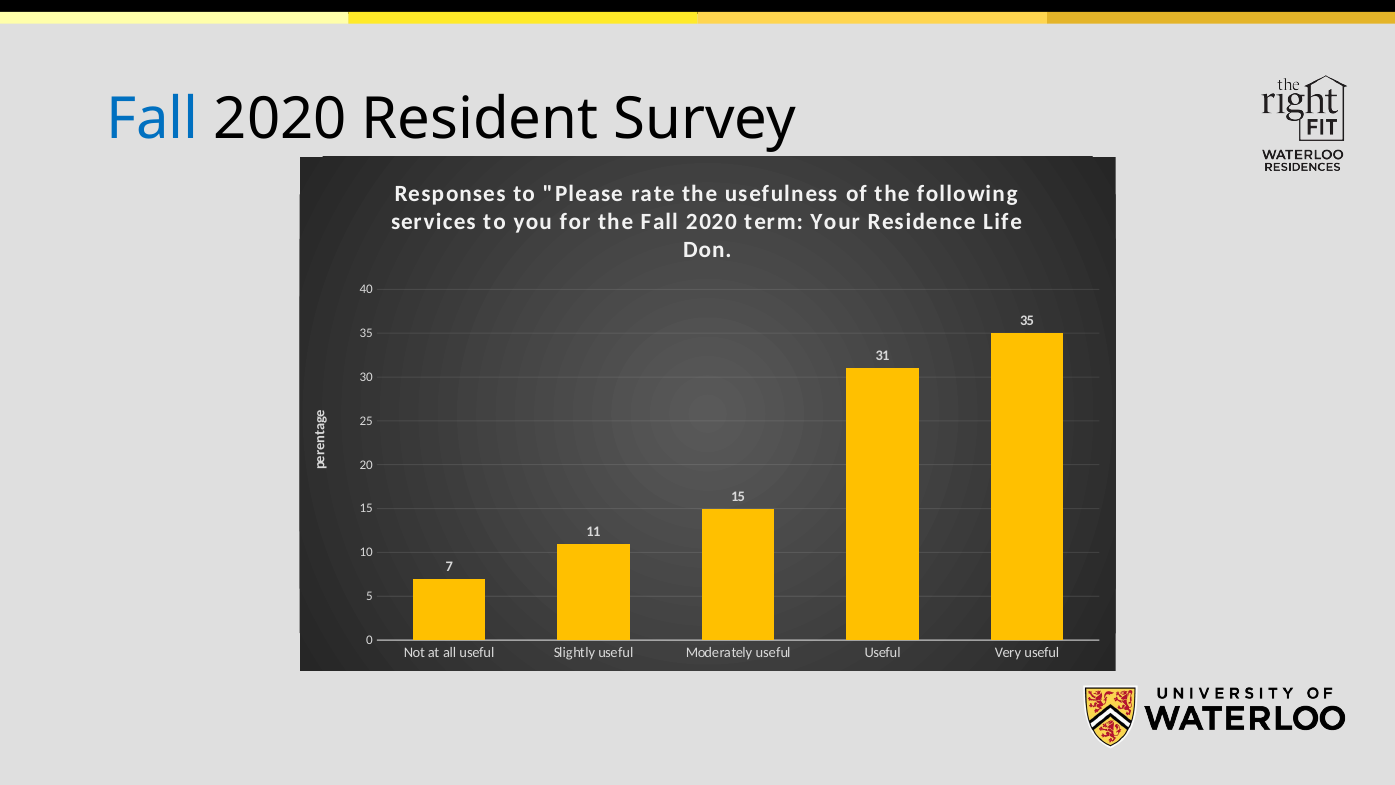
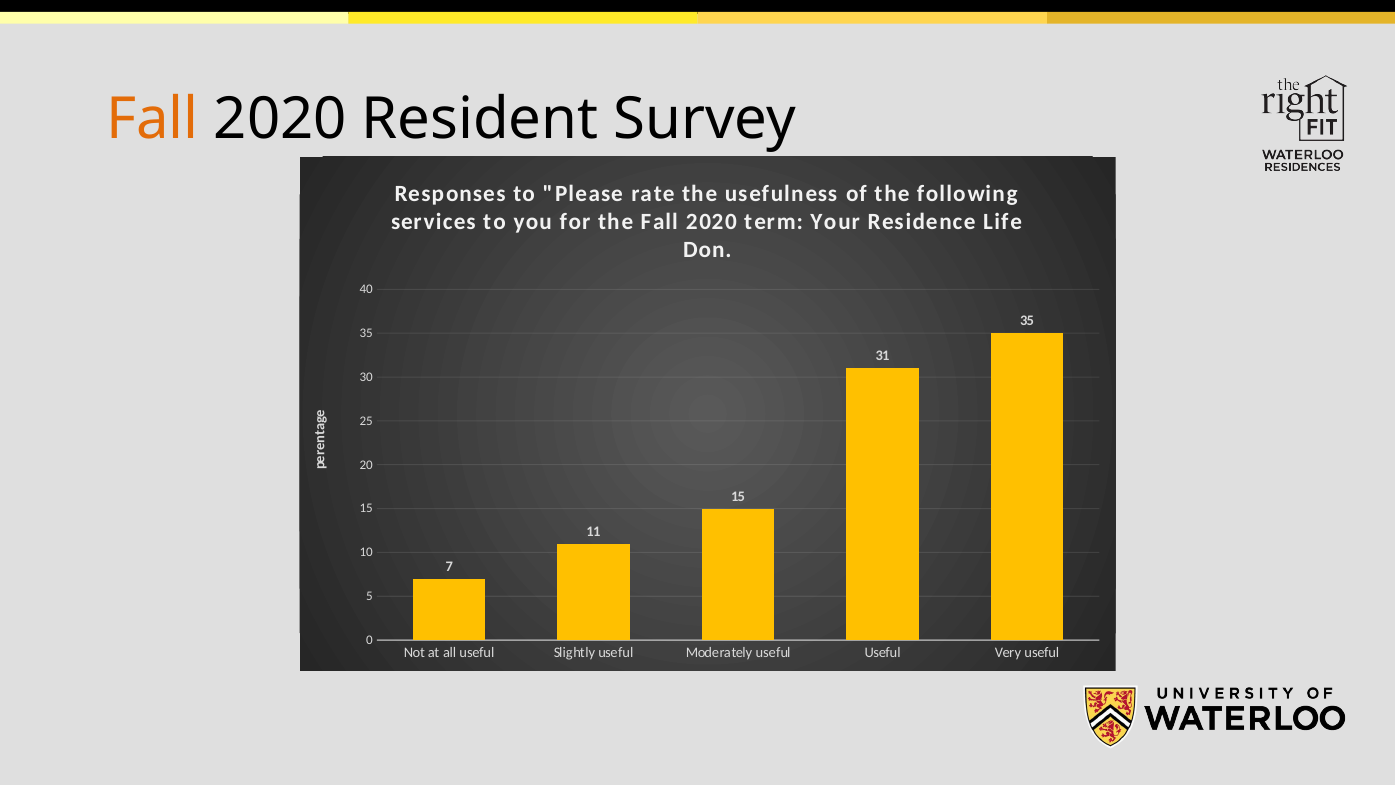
Fall at (153, 119) colour: blue -> orange
